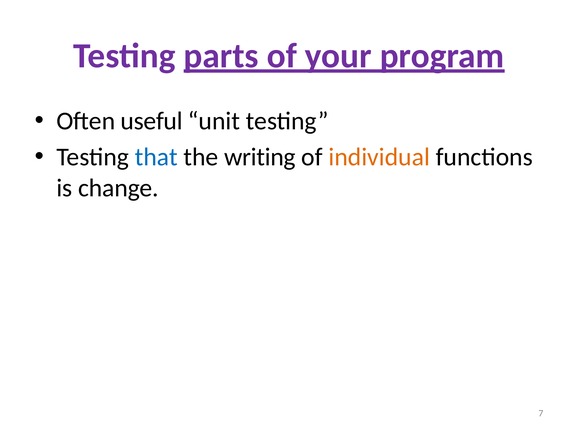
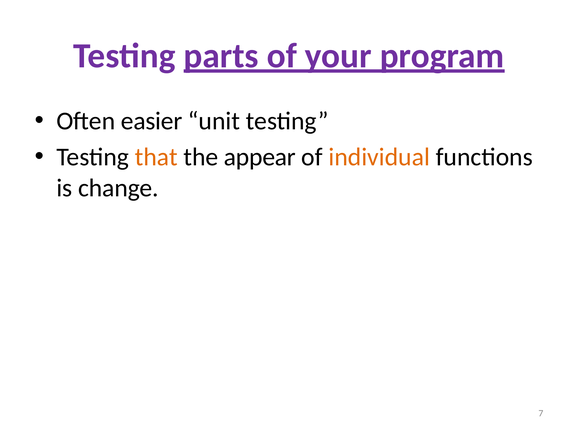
useful: useful -> easier
that colour: blue -> orange
writing: writing -> appear
